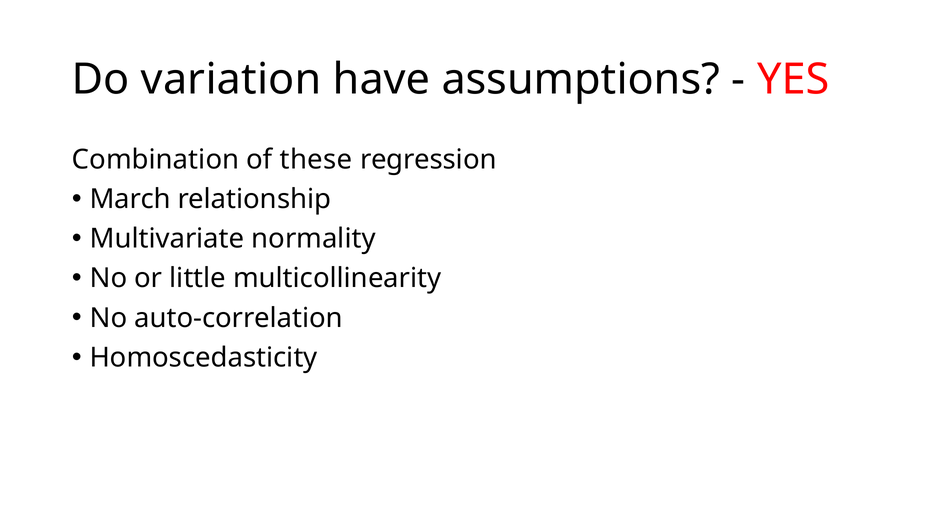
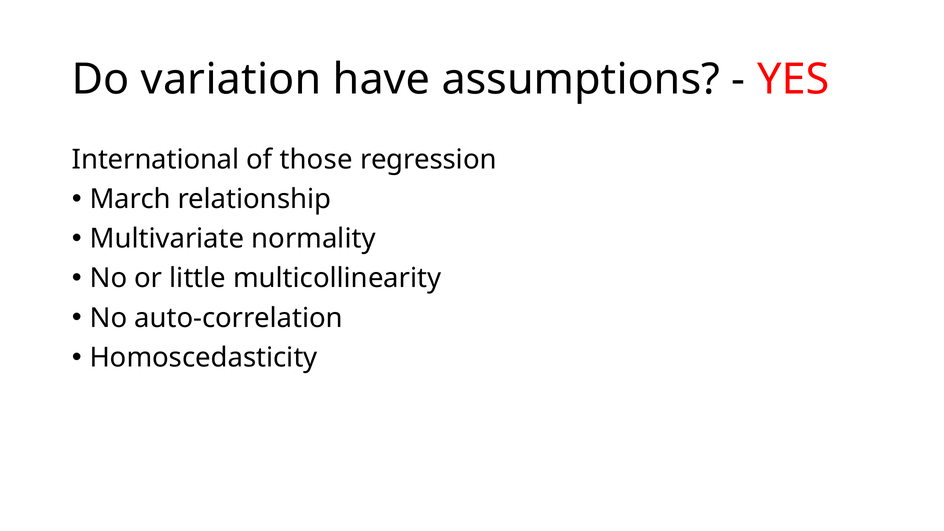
Combination: Combination -> International
these: these -> those
